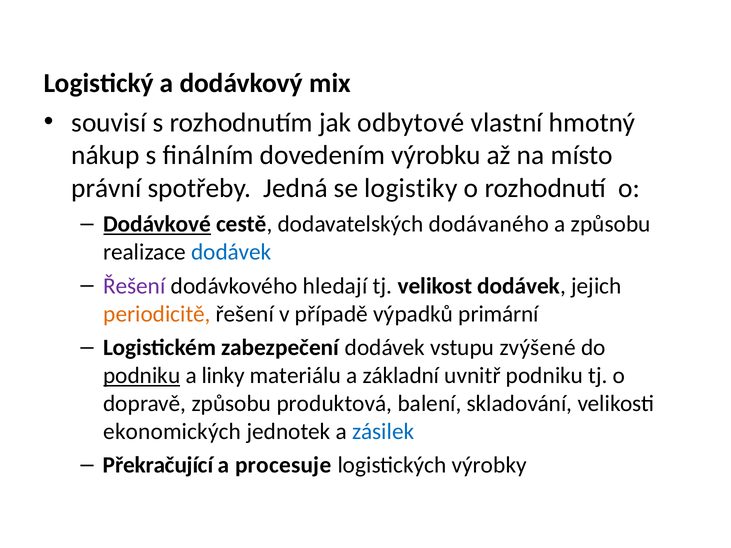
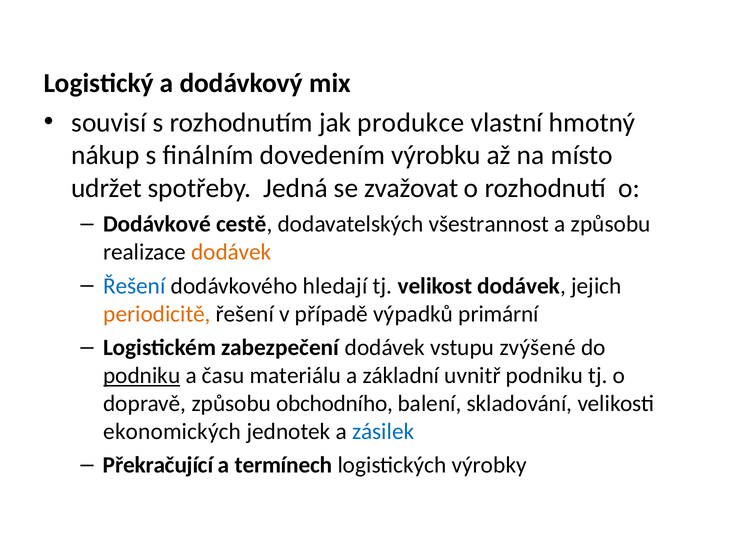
odbytové: odbytové -> produkce
právní: právní -> udržet
logistiky: logistiky -> zvažovat
Dodávkové underline: present -> none
dodávaného: dodávaného -> všestrannost
dodávek at (231, 252) colour: blue -> orange
Řešení at (134, 286) colour: purple -> blue
linky: linky -> času
produktová: produktová -> obchodního
procesuje: procesuje -> termínech
